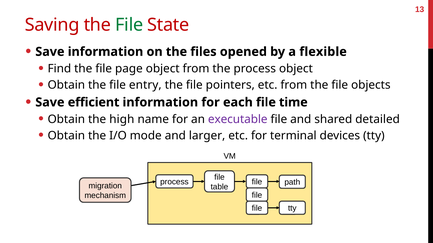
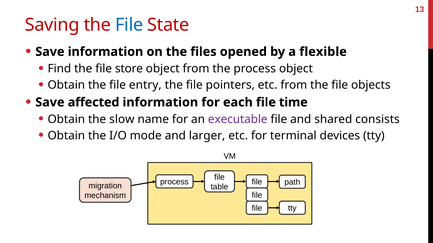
File at (129, 25) colour: green -> blue
page: page -> store
efficient: efficient -> affected
high: high -> slow
detailed: detailed -> consists
